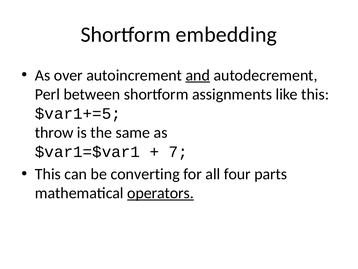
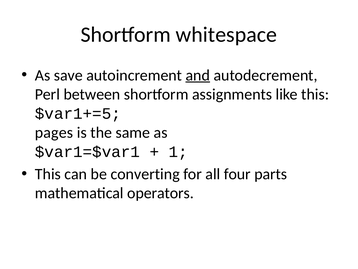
embedding: embedding -> whitespace
over: over -> save
throw: throw -> pages
7: 7 -> 1
operators underline: present -> none
